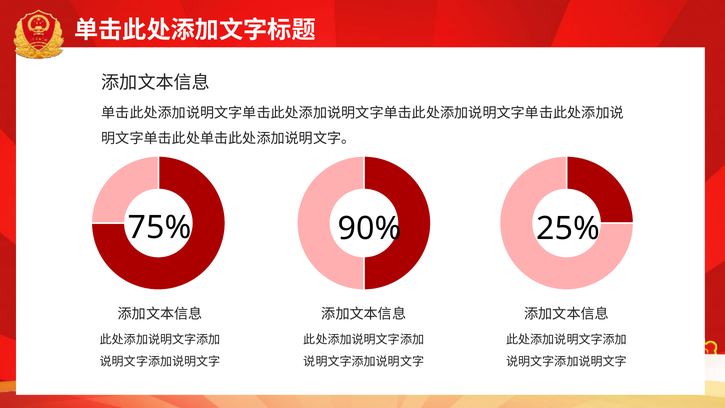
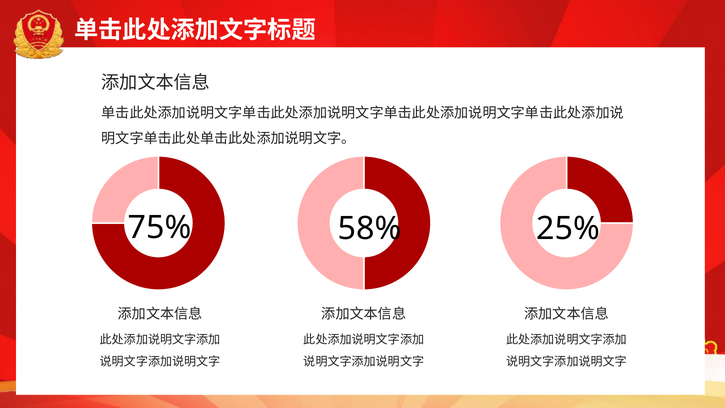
90%: 90% -> 58%
